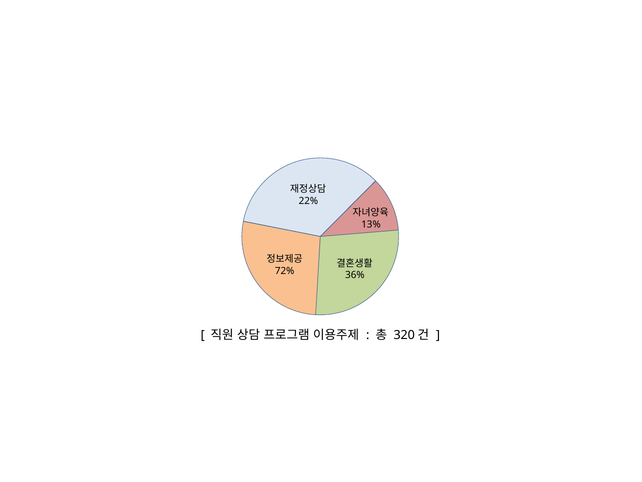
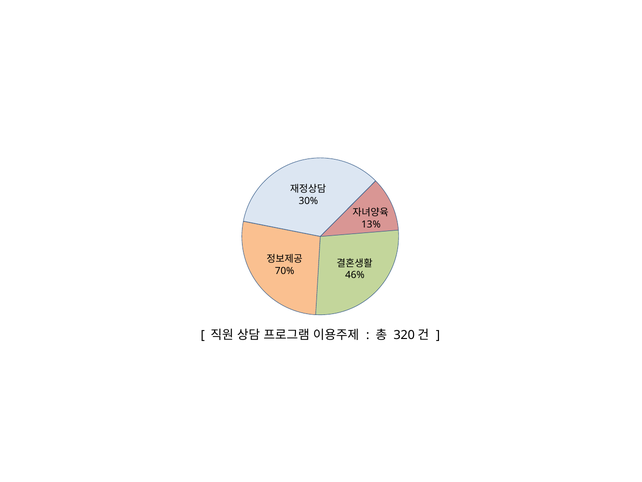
22%: 22% -> 30%
72%: 72% -> 70%
36%: 36% -> 46%
